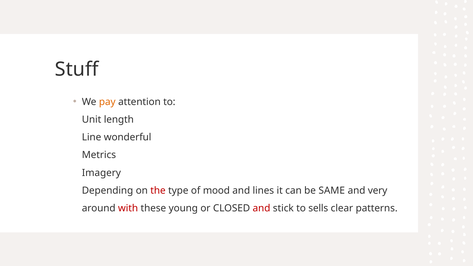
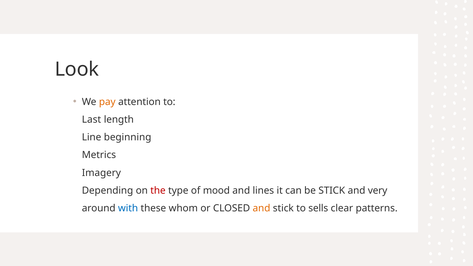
Stuff: Stuff -> Look
Unit: Unit -> Last
wonderful: wonderful -> beginning
be SAME: SAME -> STICK
with colour: red -> blue
young: young -> whom
and at (261, 208) colour: red -> orange
